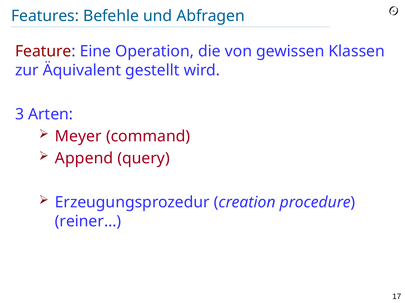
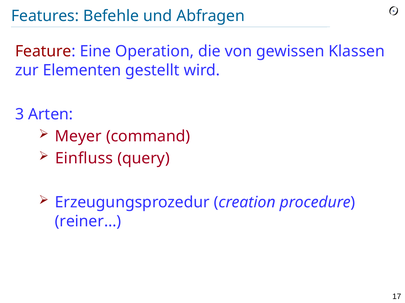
Äquivalent: Äquivalent -> Elementen
Append: Append -> Einfluss
